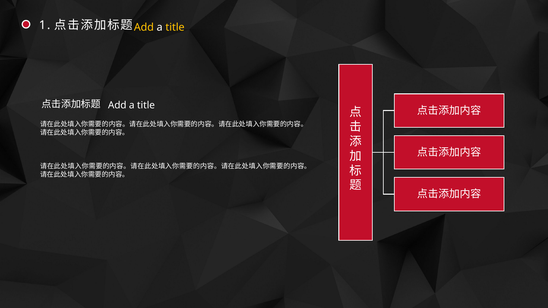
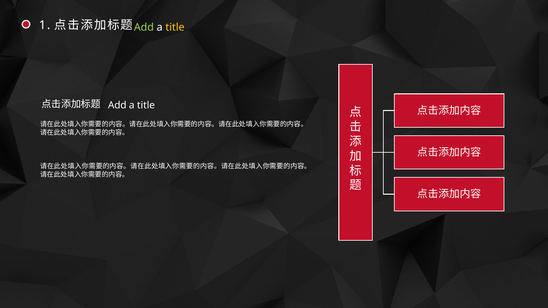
Add at (144, 27) colour: yellow -> light green
